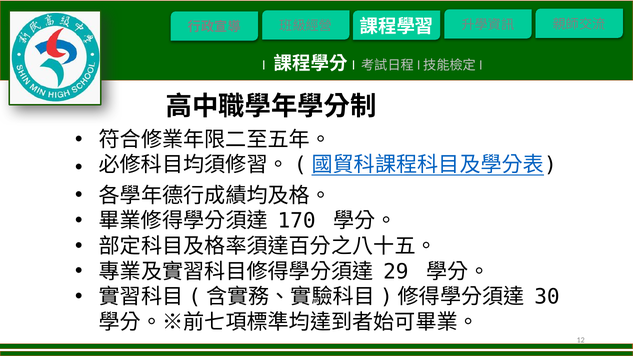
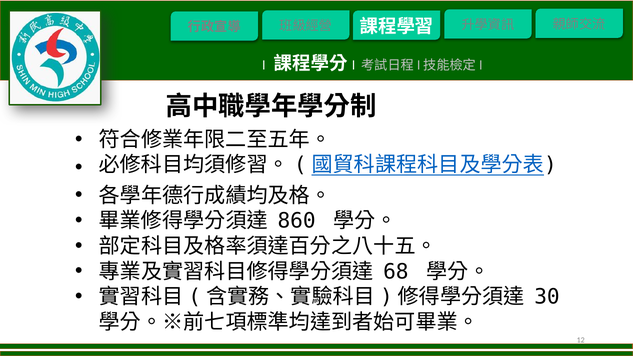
170: 170 -> 860
29: 29 -> 68
